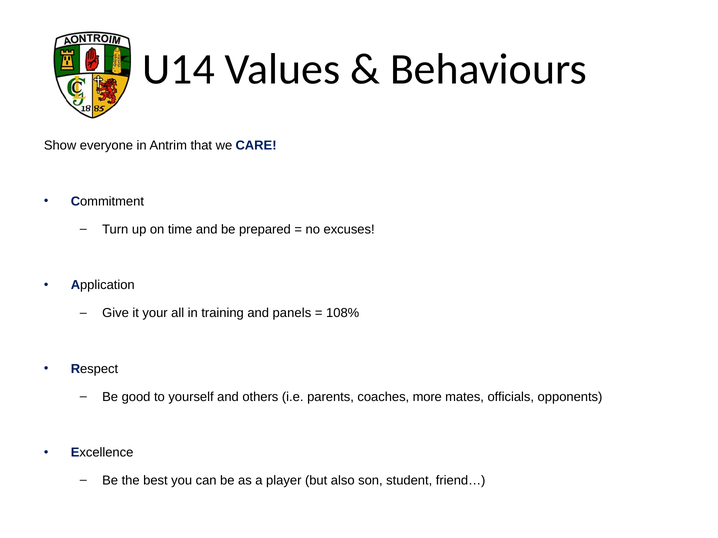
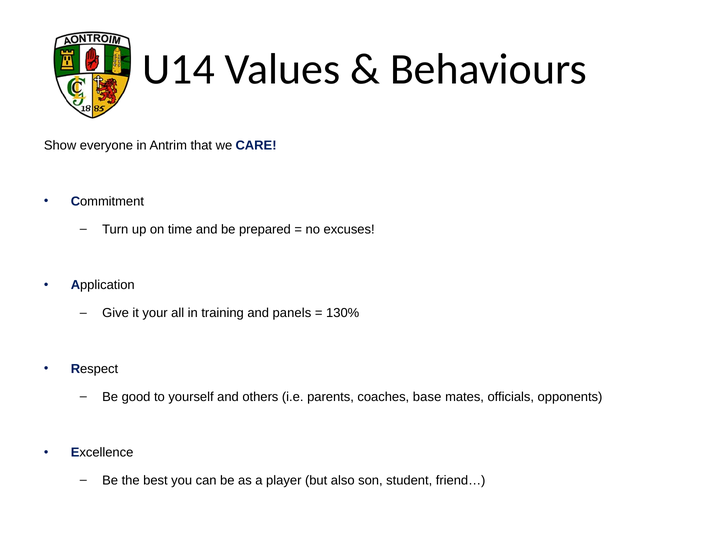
108%: 108% -> 130%
more: more -> base
